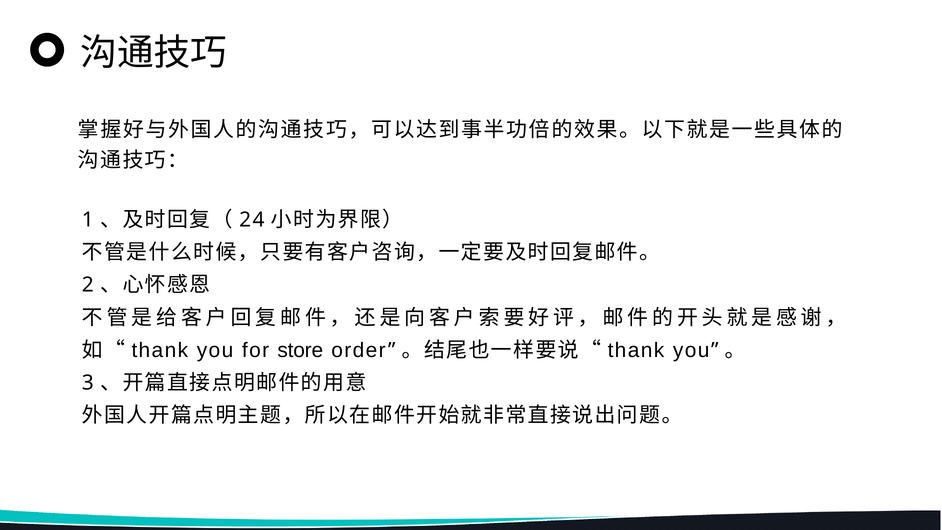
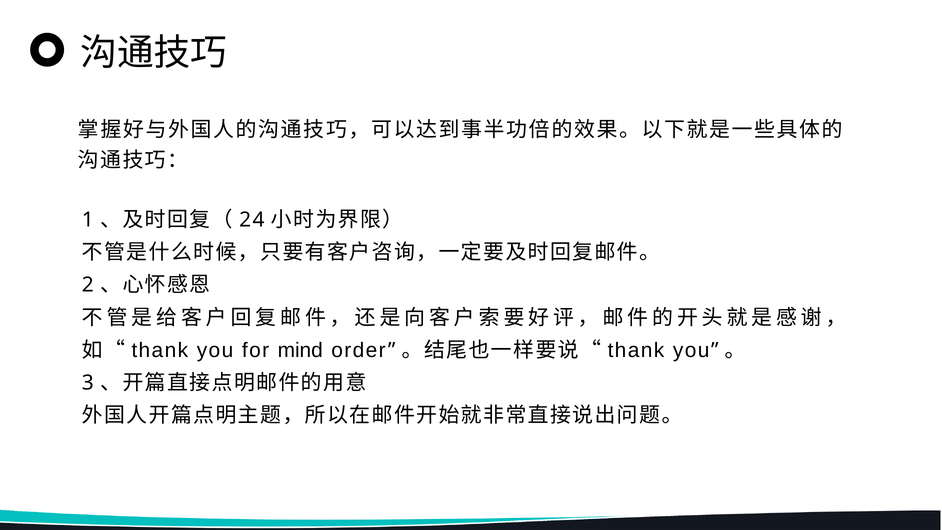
store: store -> mind
